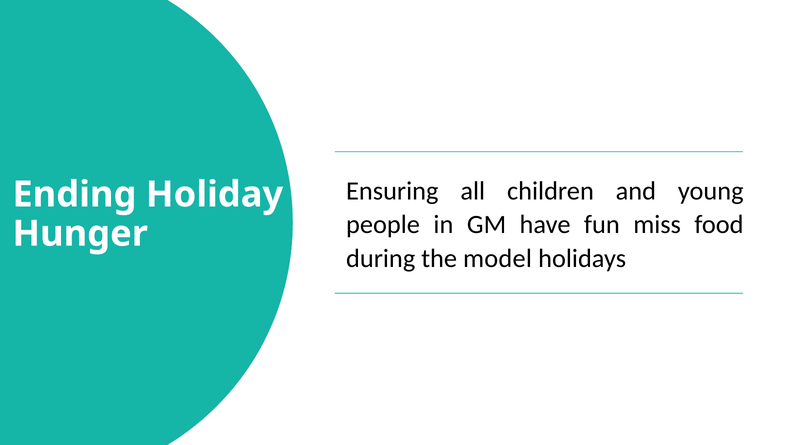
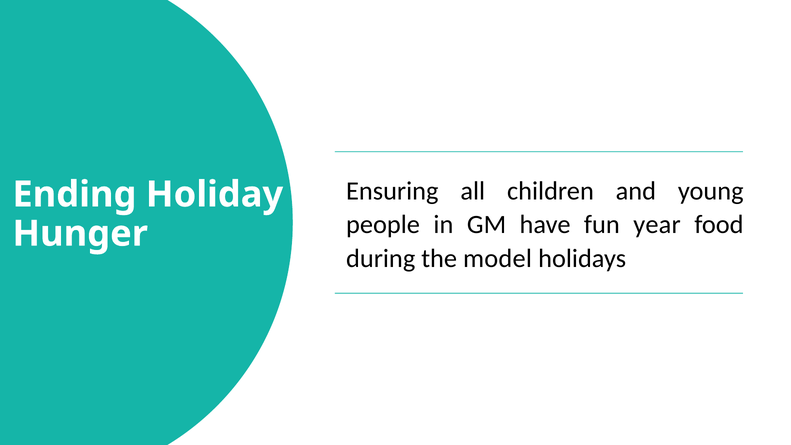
miss: miss -> year
